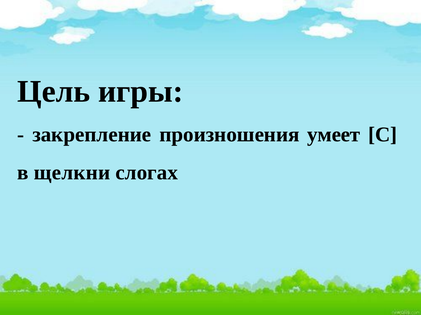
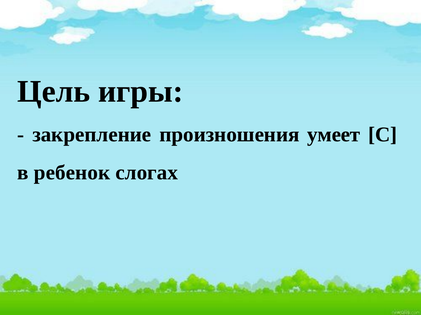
щелкни: щелкни -> ребенок
